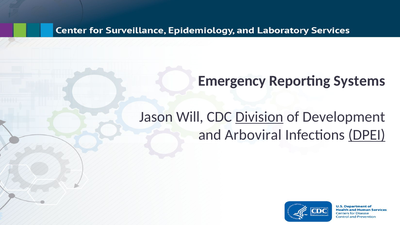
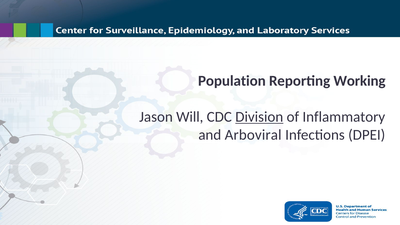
Emergency: Emergency -> Population
Systems: Systems -> Working
Development: Development -> Inflammatory
DPEI underline: present -> none
